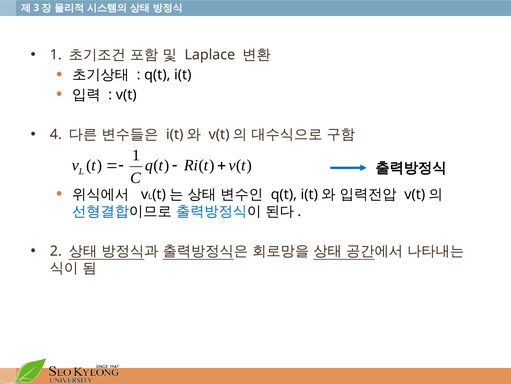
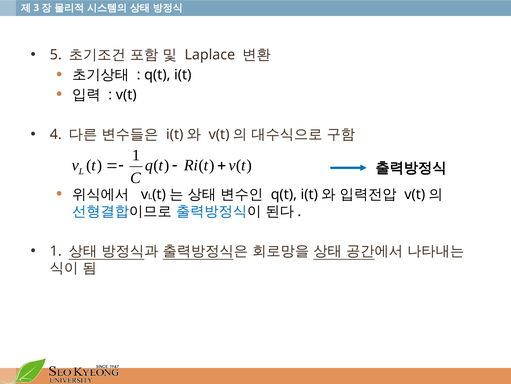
1 at (56, 55): 1 -> 5
2 at (56, 251): 2 -> 1
